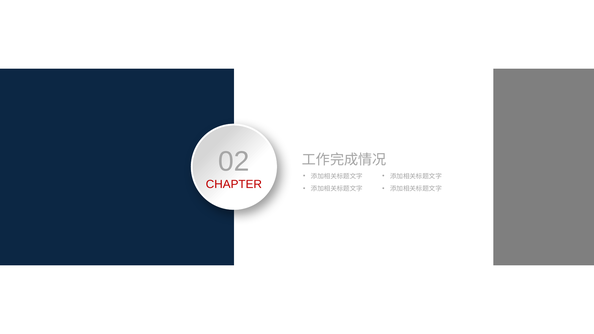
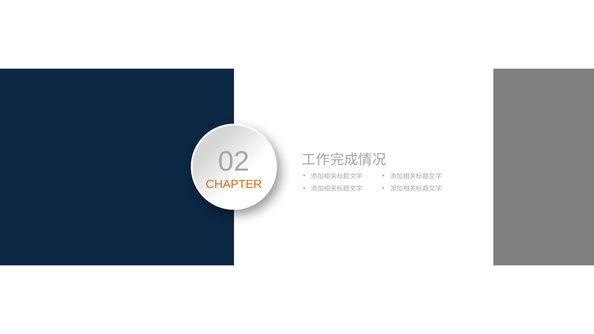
CHAPTER colour: red -> orange
